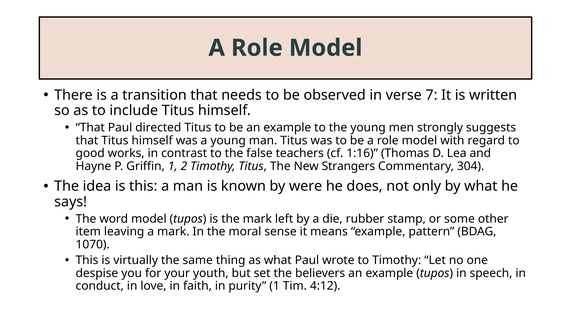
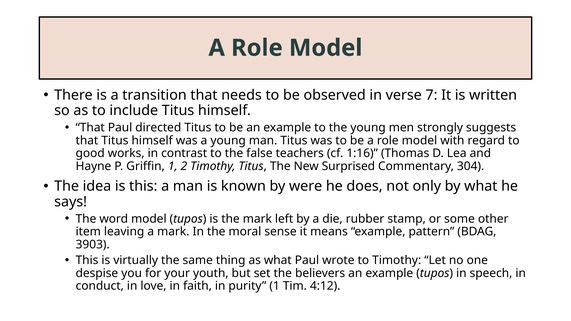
Strangers: Strangers -> Surprised
1070: 1070 -> 3903
